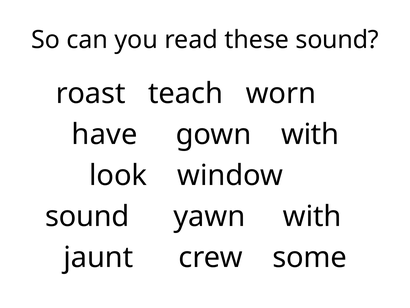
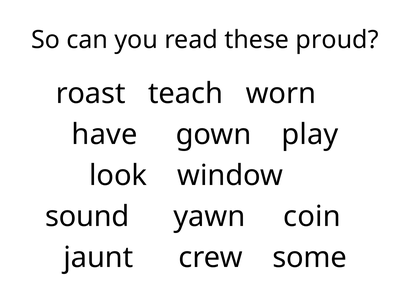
these sound: sound -> proud
gown with: with -> play
yawn with: with -> coin
